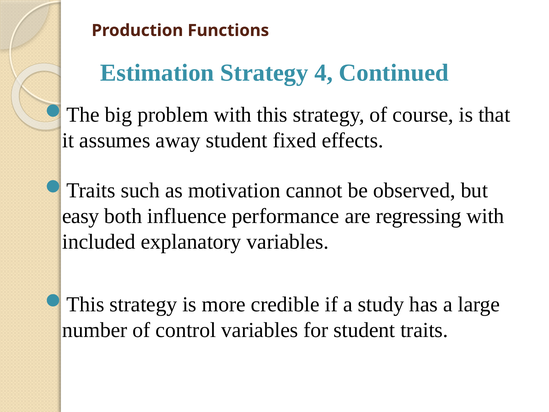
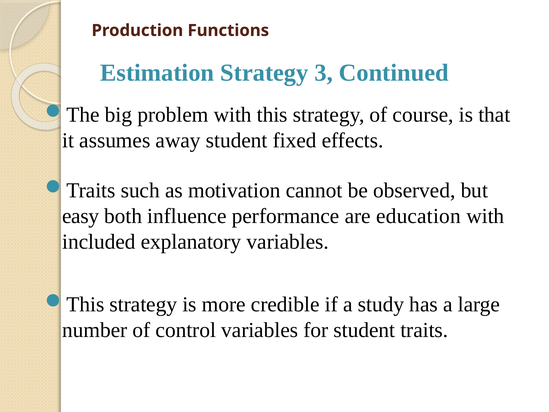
4: 4 -> 3
regressing: regressing -> education
